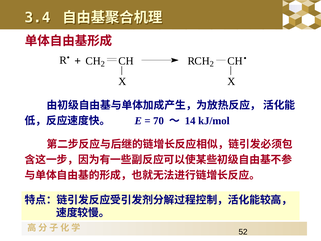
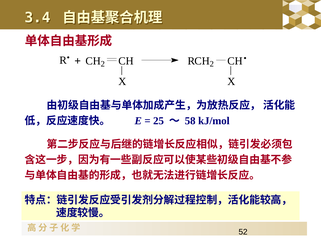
70: 70 -> 25
14: 14 -> 58
